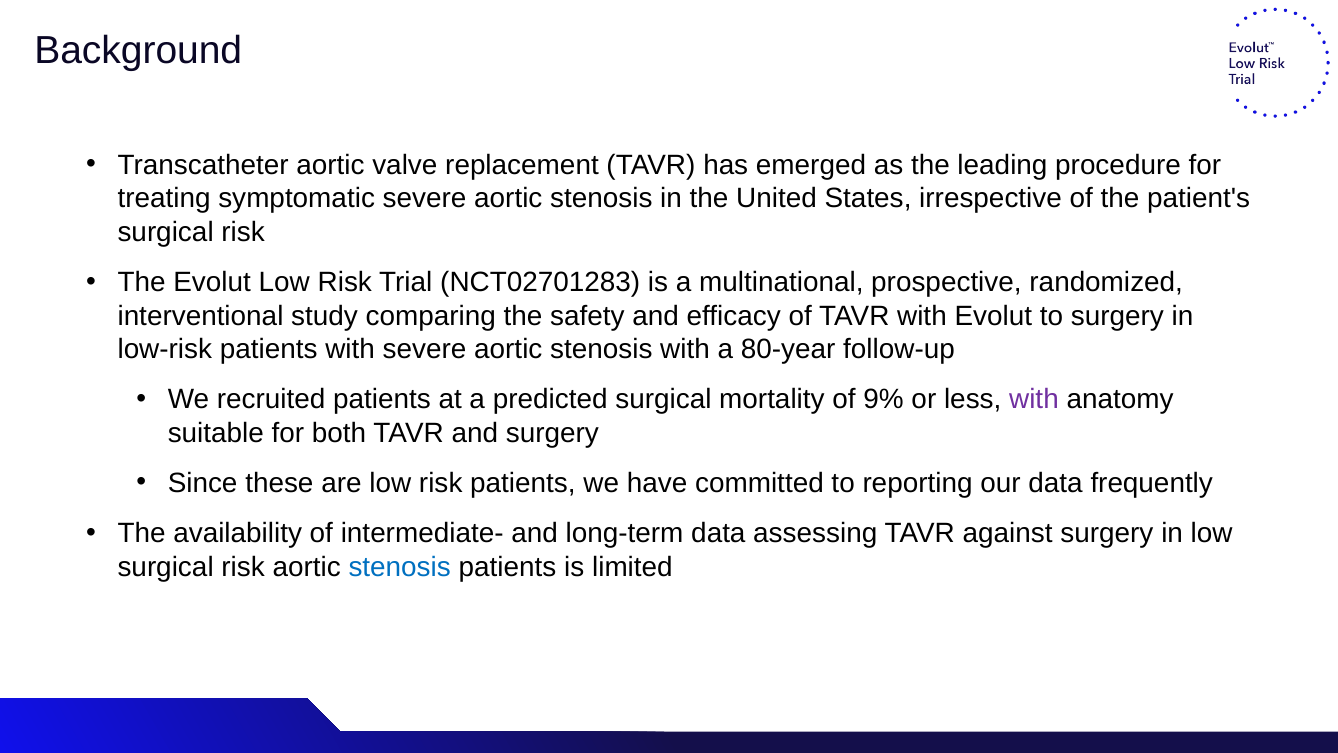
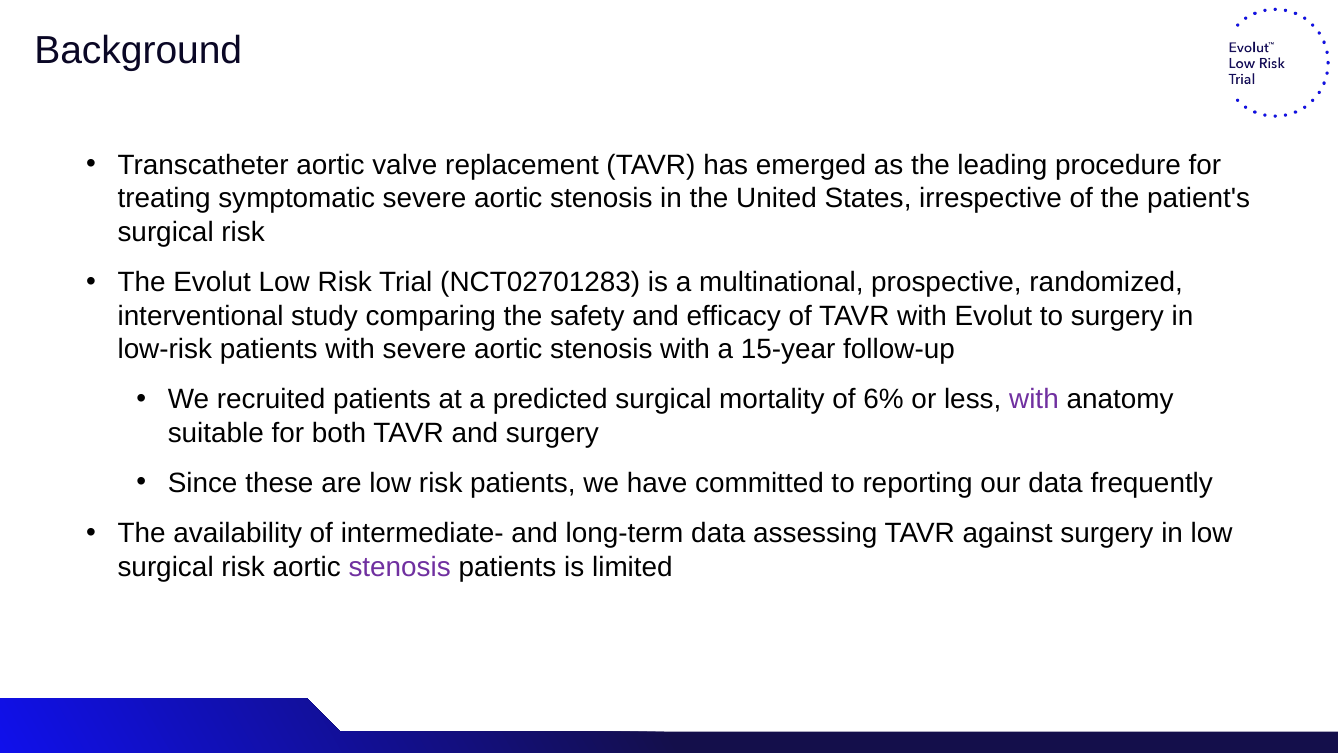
80-year: 80-year -> 15-year
9%: 9% -> 6%
stenosis at (400, 567) colour: blue -> purple
